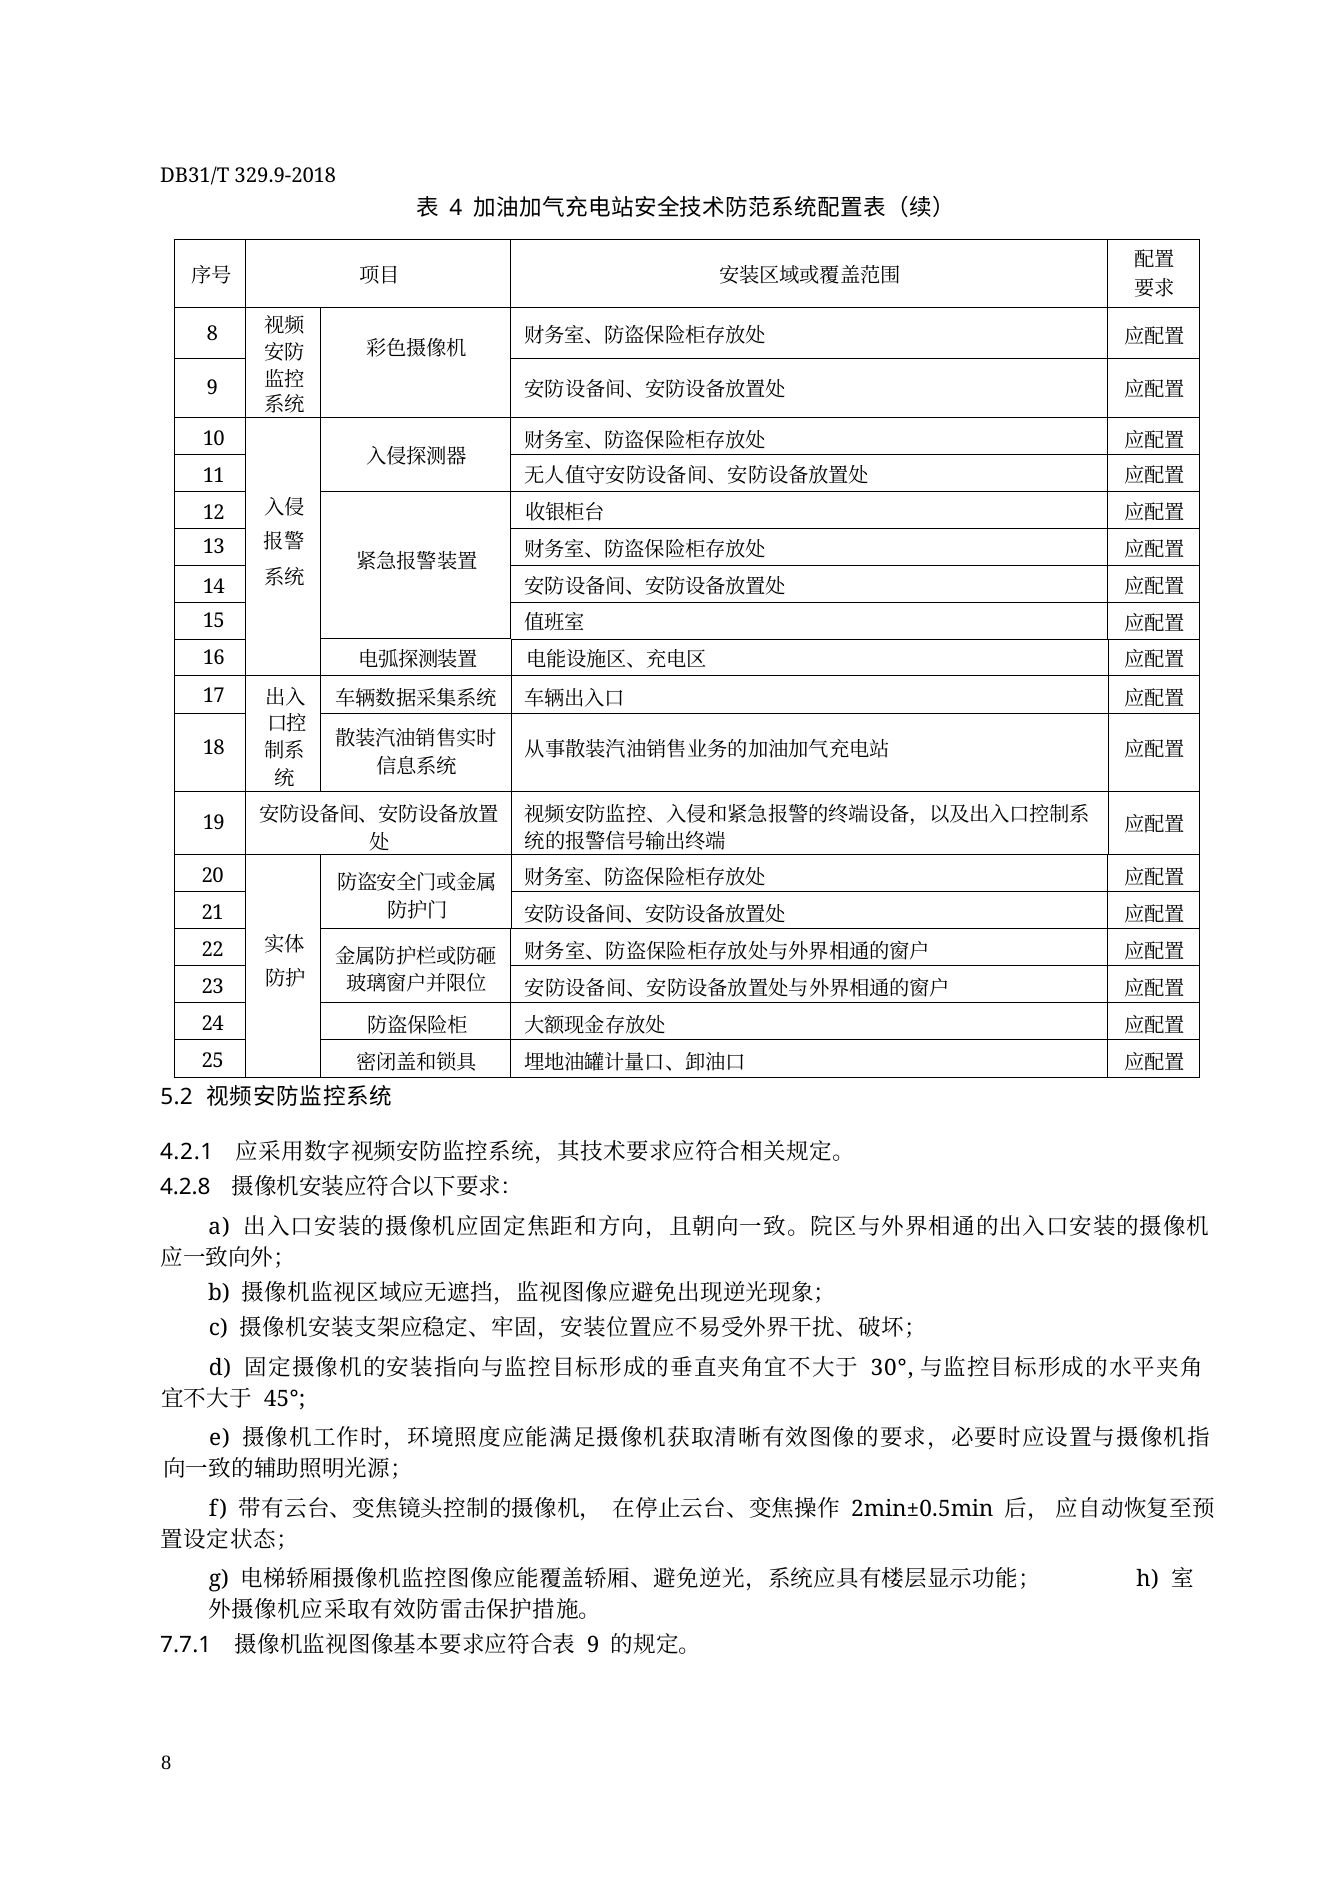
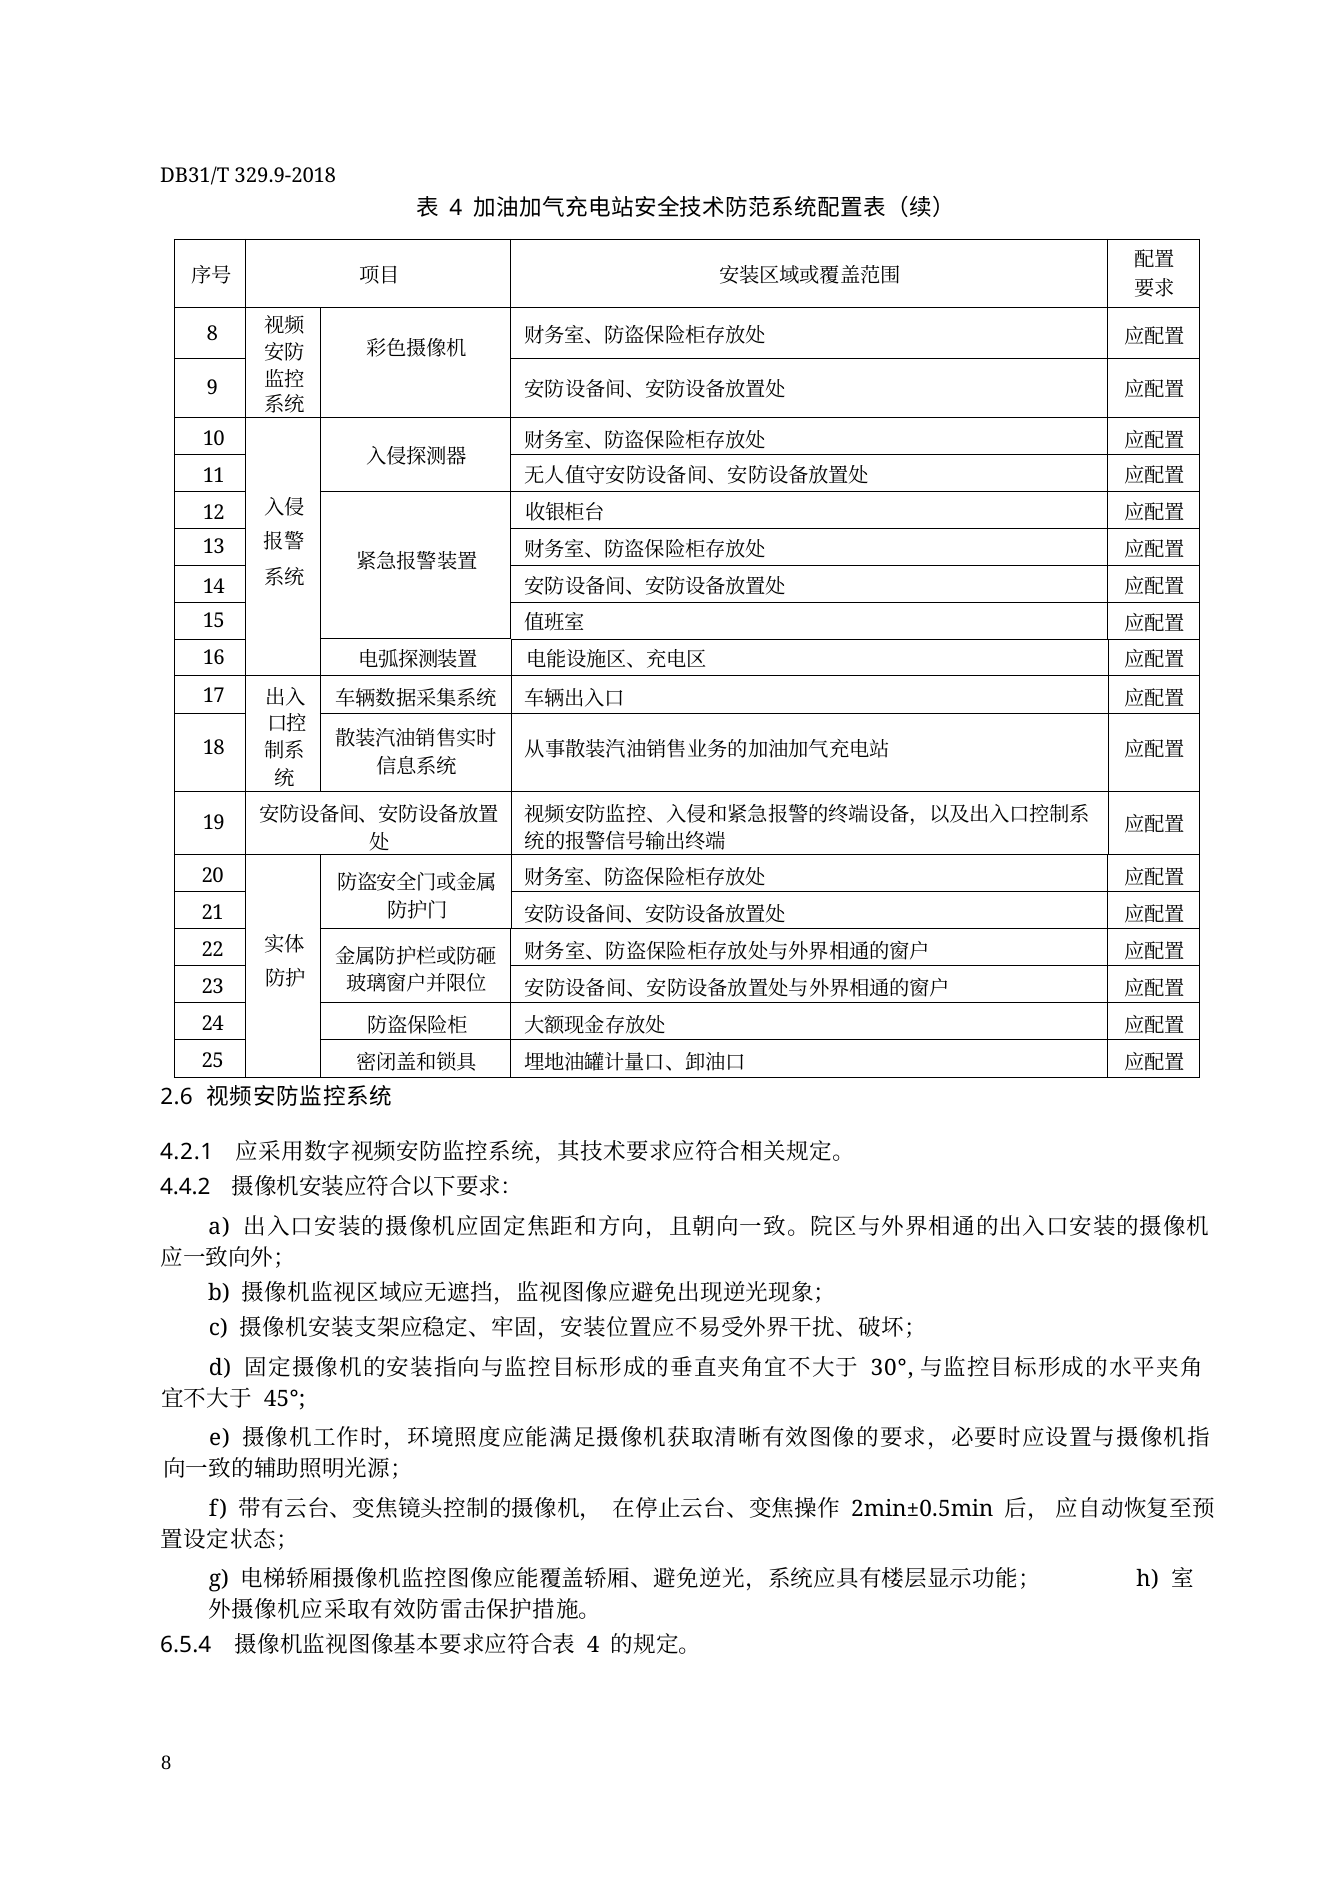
5.2: 5.2 -> 2.6
4.2.8: 4.2.8 -> 4.4.2
7.7.1: 7.7.1 -> 6.5.4
9 at (593, 1646): 9 -> 4
